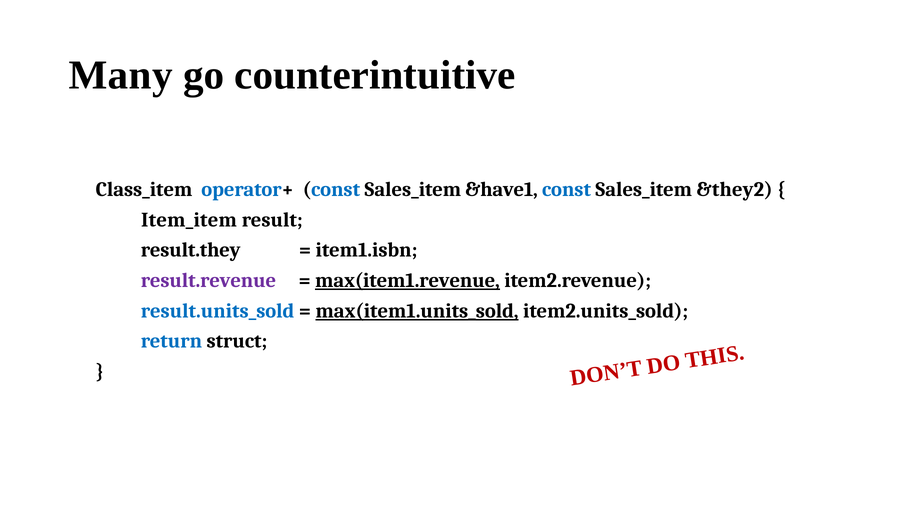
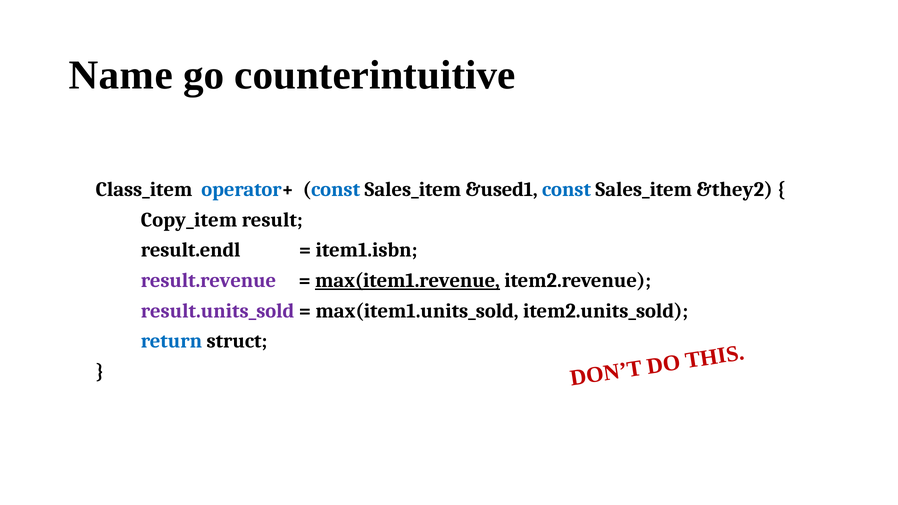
Many: Many -> Name
&have1: &have1 -> &used1
Item_item: Item_item -> Copy_item
result.they: result.they -> result.endl
result.units_sold colour: blue -> purple
max(item1.units_sold underline: present -> none
